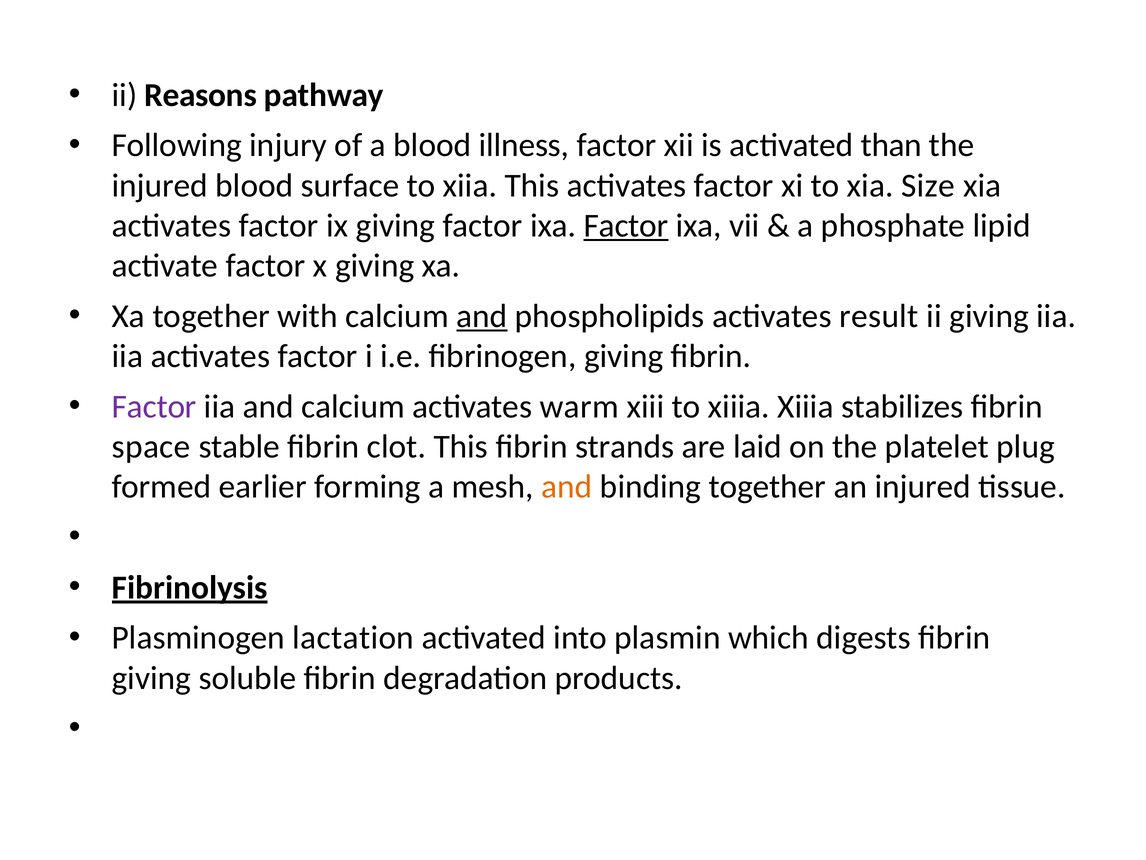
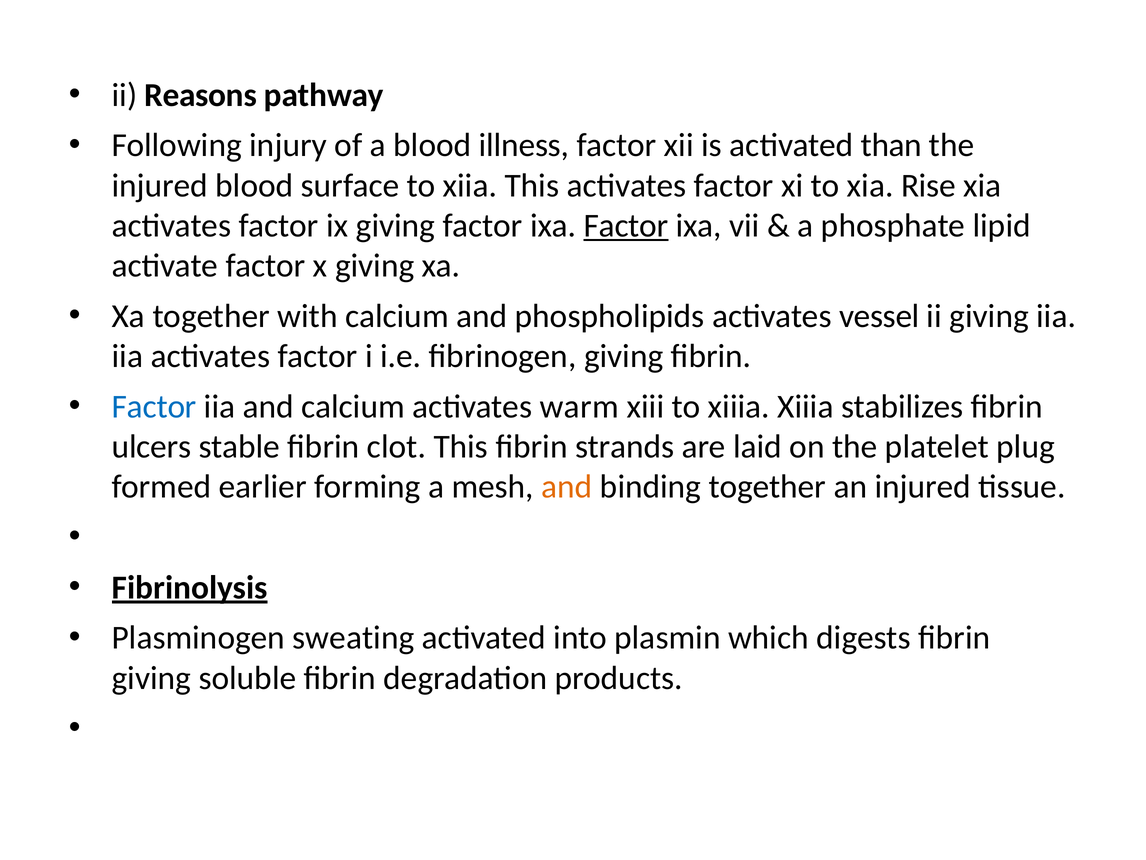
Size: Size -> Rise
and at (482, 316) underline: present -> none
result: result -> vessel
Factor at (154, 406) colour: purple -> blue
space: space -> ulcers
lactation: lactation -> sweating
